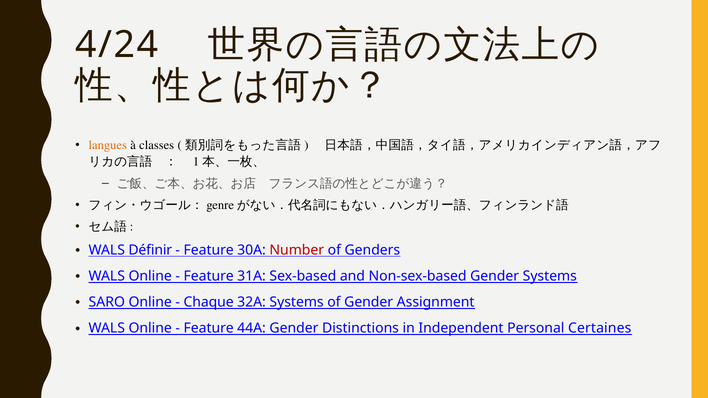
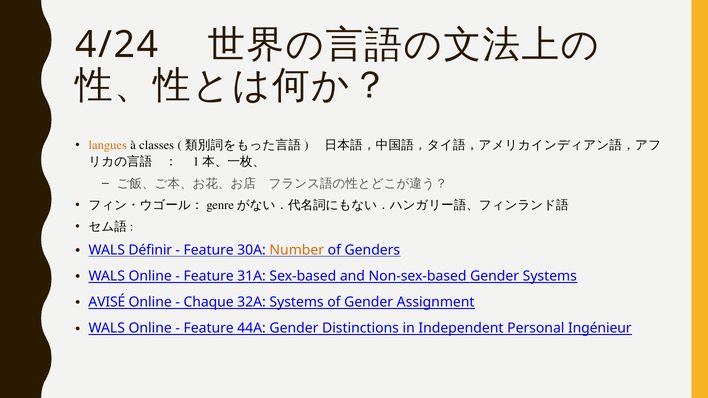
Number colour: red -> orange
SARO: SARO -> AVISÉ
Certaines: Certaines -> Ingénieur
